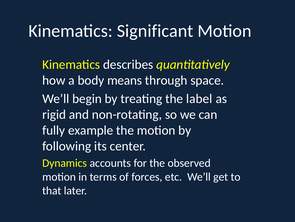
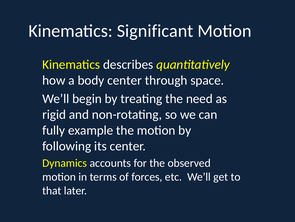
body means: means -> center
label: label -> need
